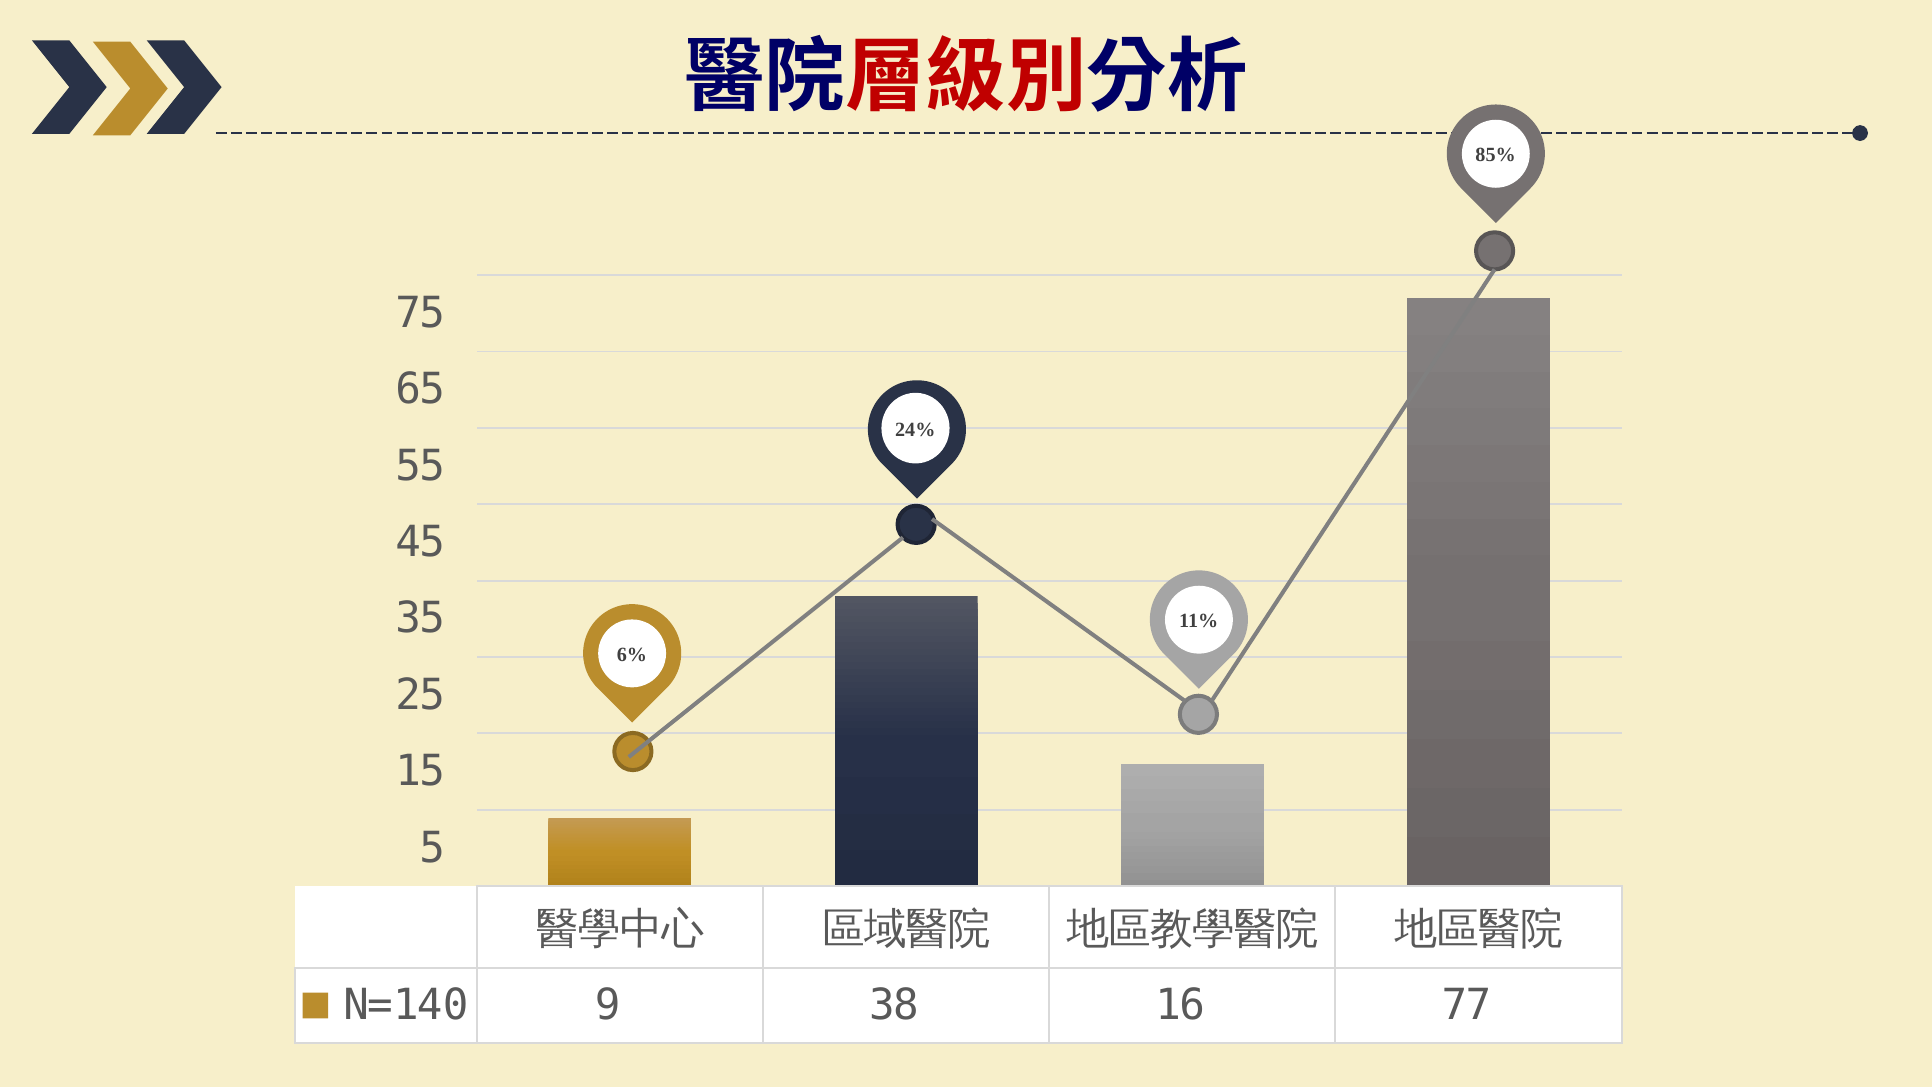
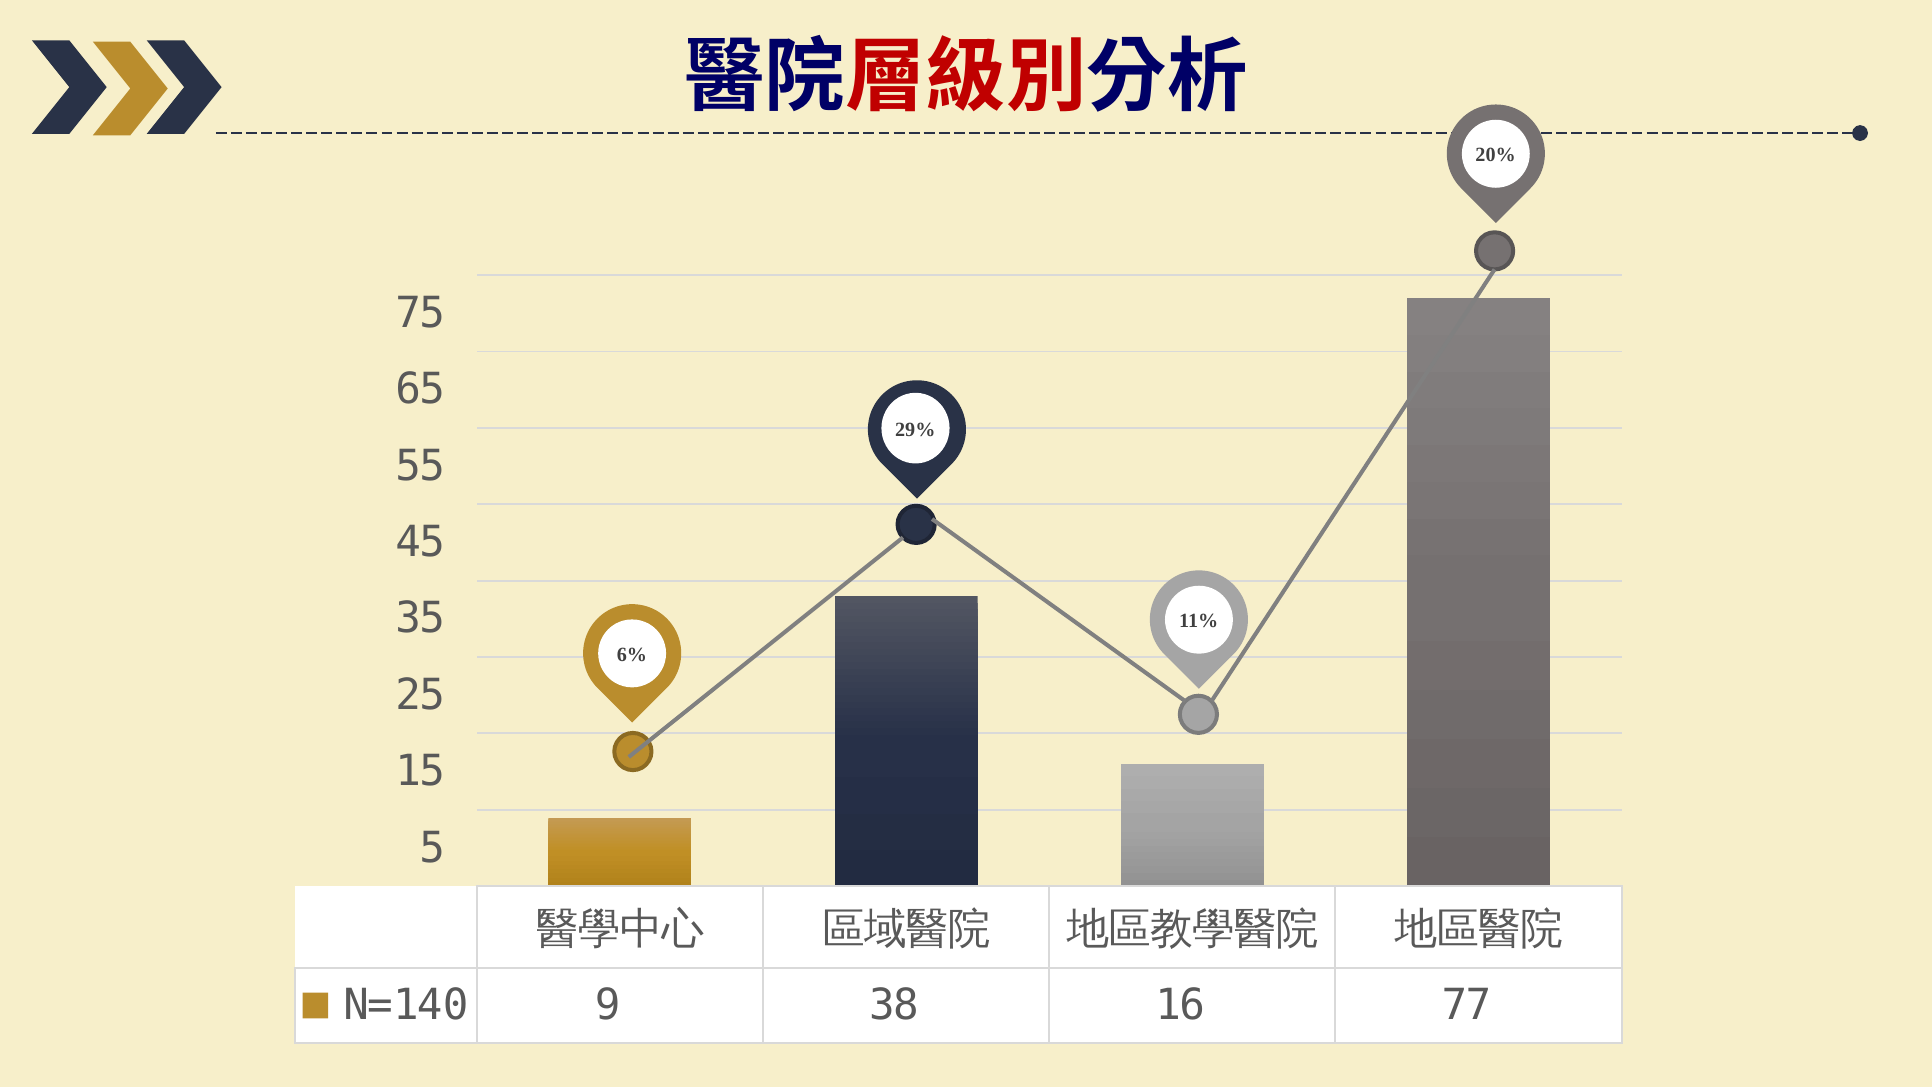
85%: 85% -> 20%
24%: 24% -> 29%
